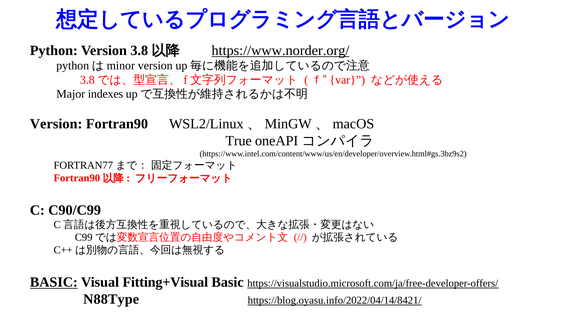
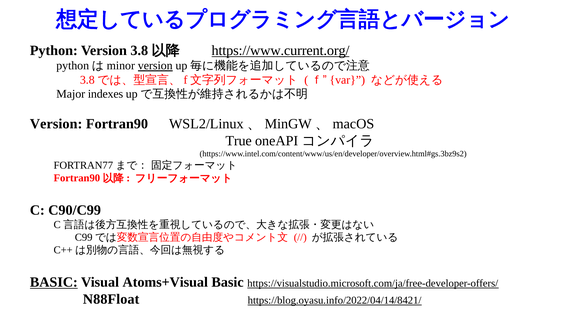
https://www.norder.org/: https://www.norder.org/ -> https://www.current.org/
version at (155, 66) underline: none -> present
Fitting+Visual: Fitting+Visual -> Atoms+Visual
N88Type: N88Type -> N88Float
